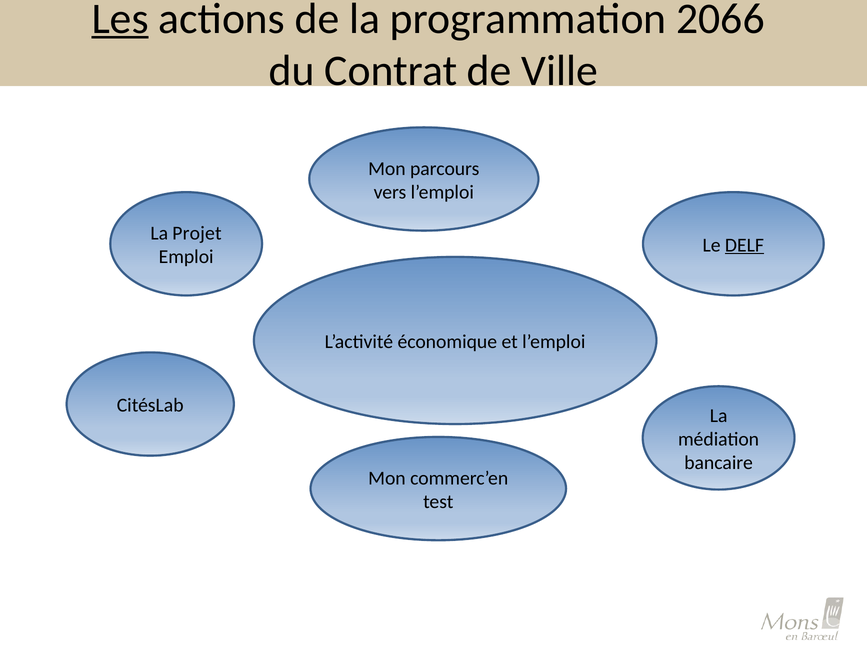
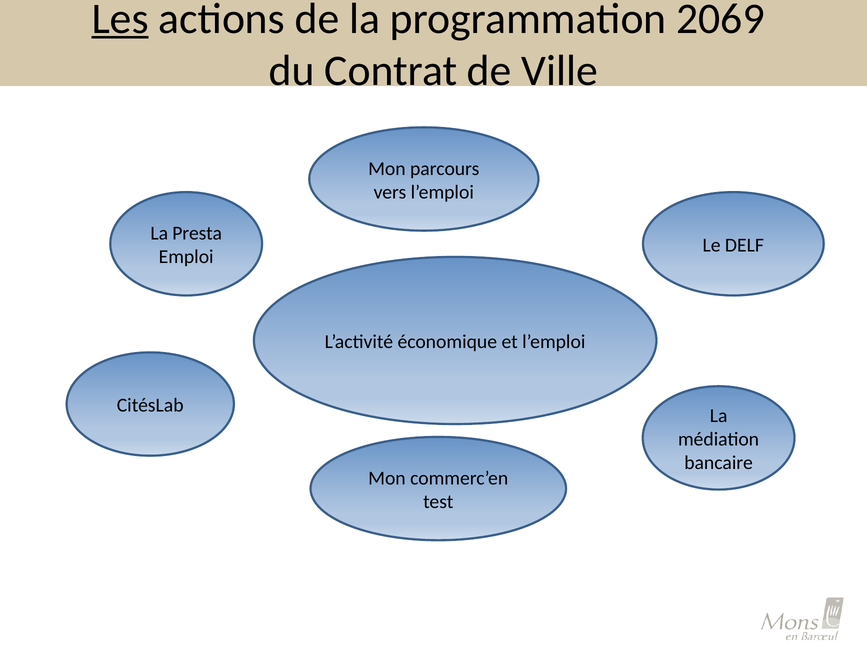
2066: 2066 -> 2069
Projet: Projet -> Presta
DELF underline: present -> none
